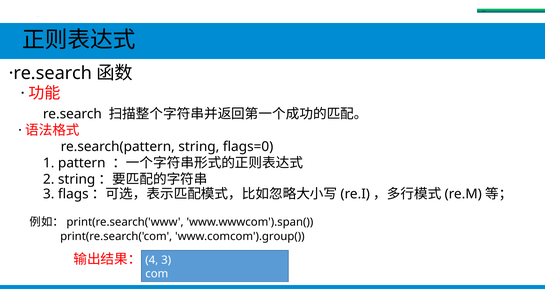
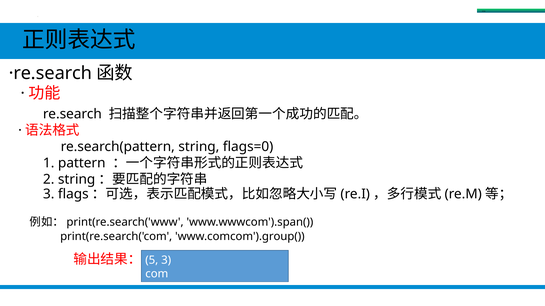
4: 4 -> 5
